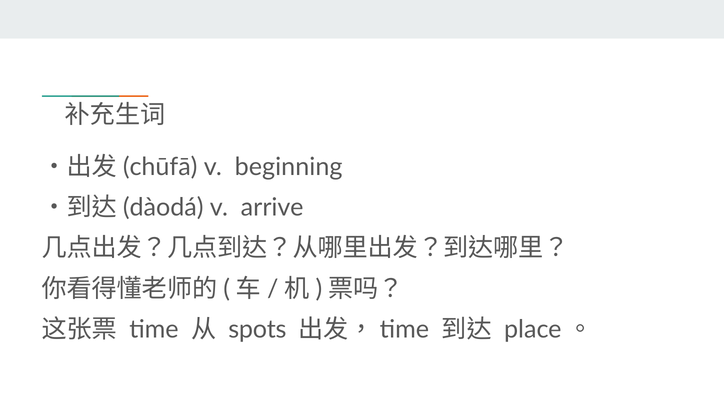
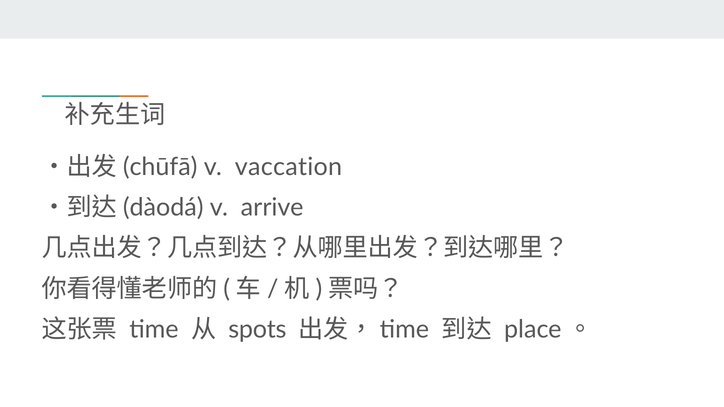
beginning: beginning -> vaccation
